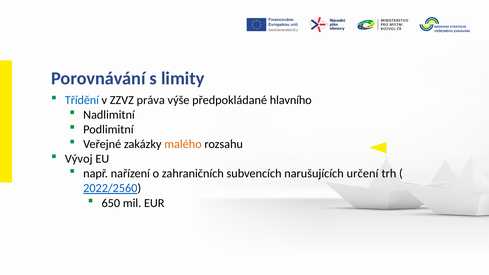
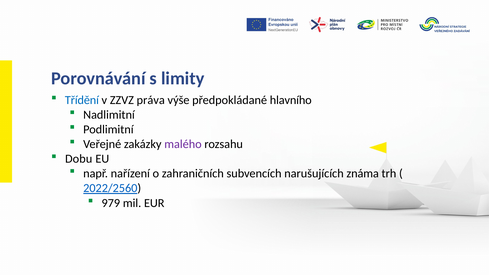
malého colour: orange -> purple
Vývoj: Vývoj -> Dobu
určení: určení -> známa
650: 650 -> 979
